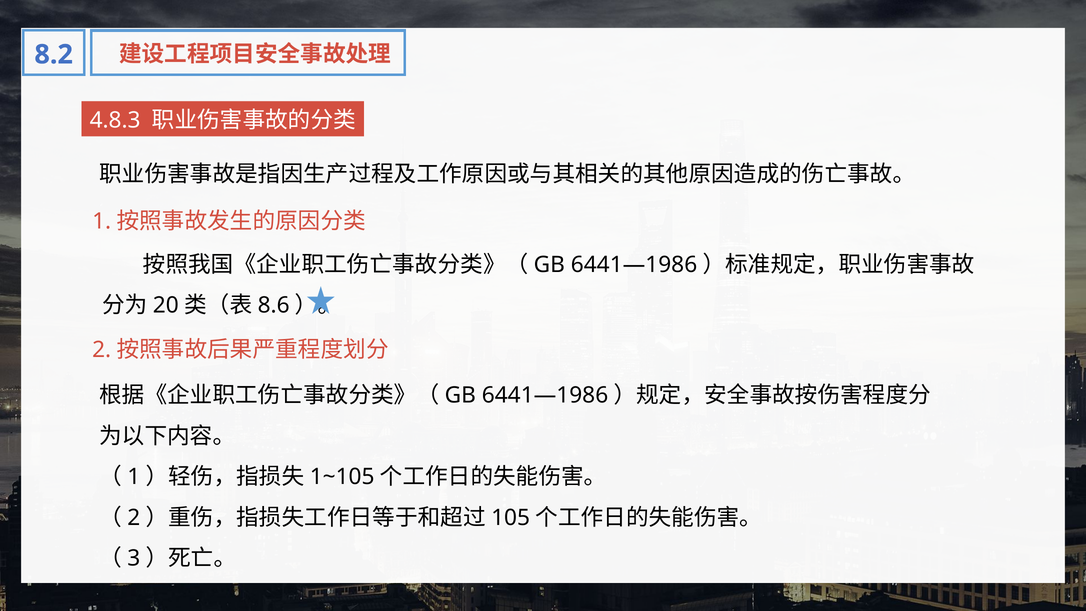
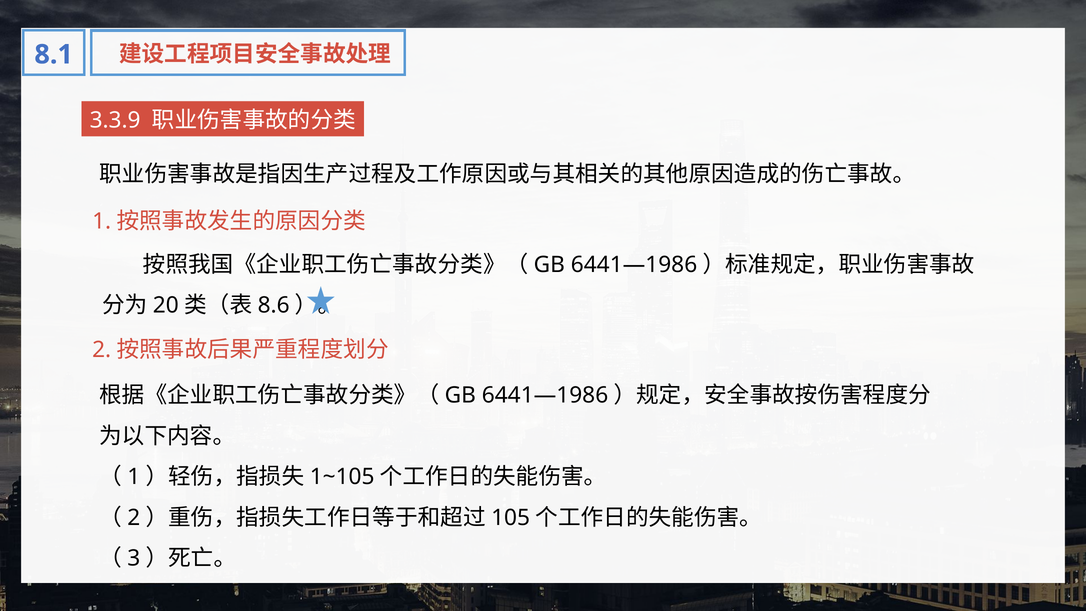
8.2: 8.2 -> 8.1
4.8.3: 4.8.3 -> 3.3.9
